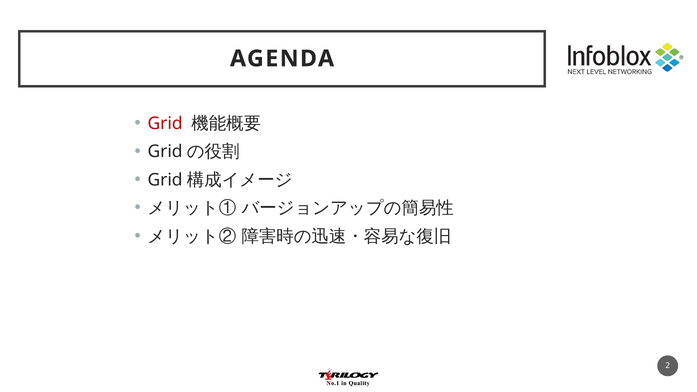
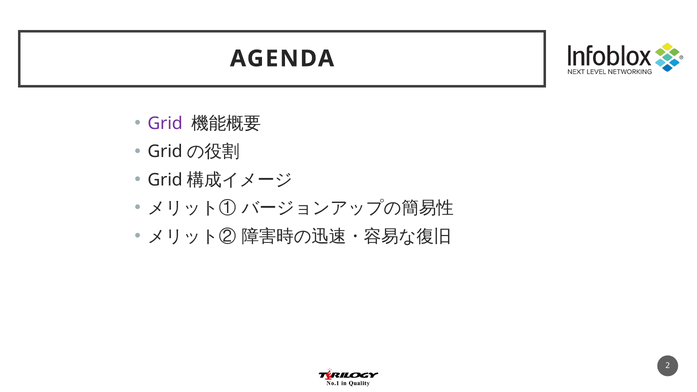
Grid colour: red -> purple
